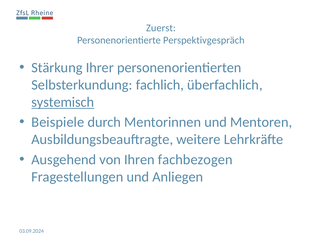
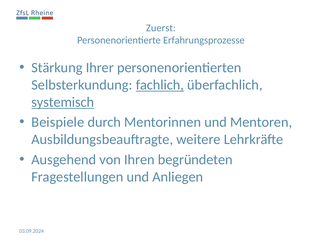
Perspektivgespräch: Perspektivgespräch -> Erfahrungsprozesse
fachlich underline: none -> present
fachbezogen: fachbezogen -> begründeten
